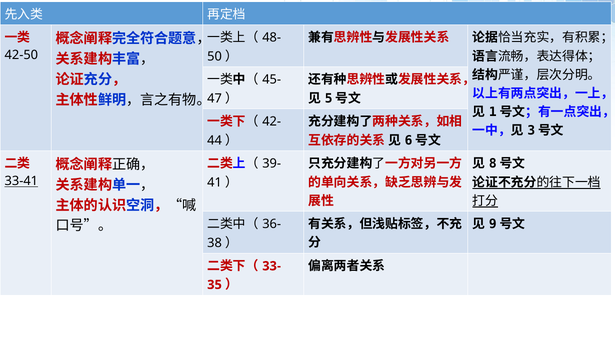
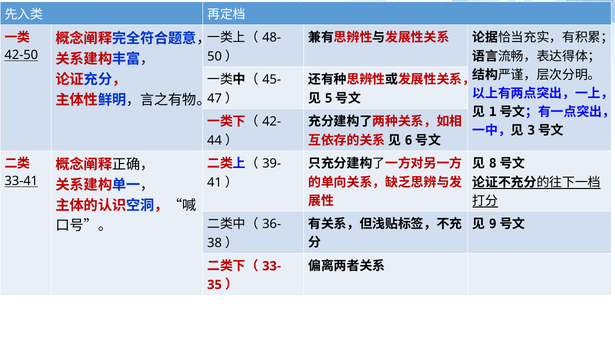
42-50 underline: none -> present
